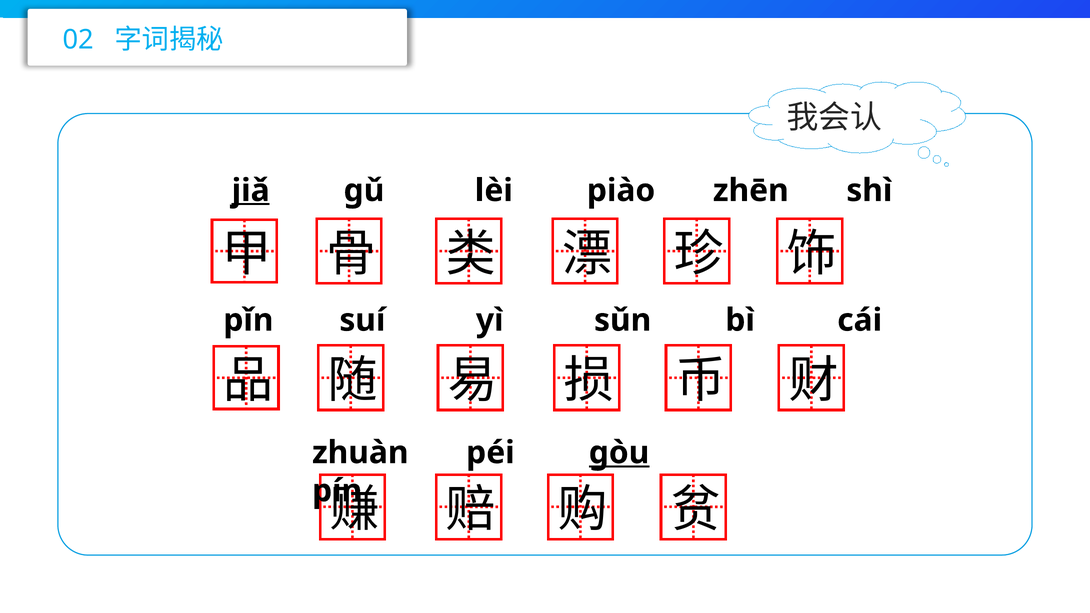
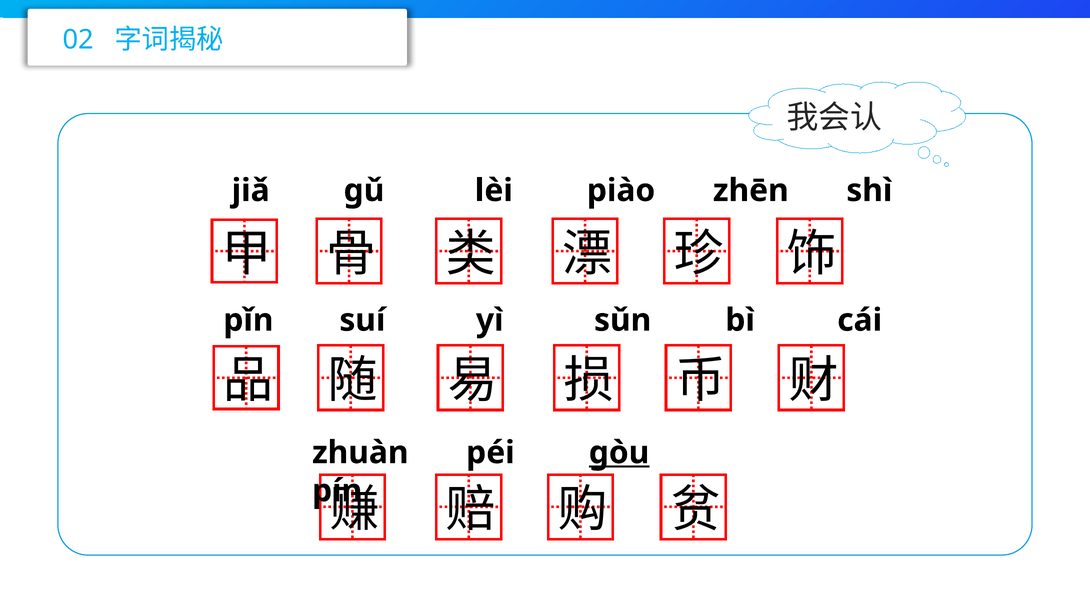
jiǎ underline: present -> none
